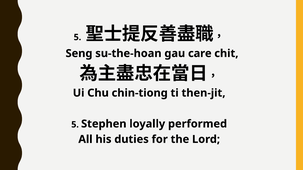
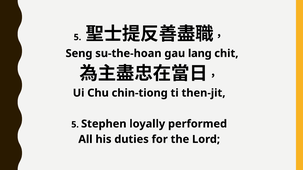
care: care -> lang
